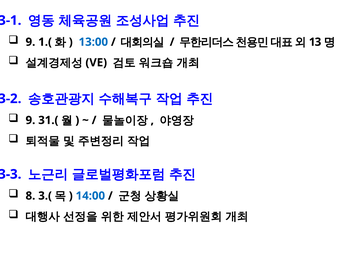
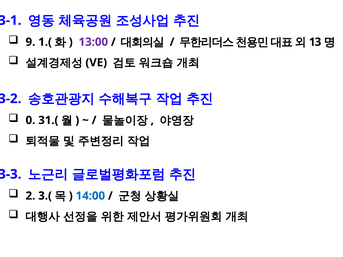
13:00 colour: blue -> purple
9 at (30, 120): 9 -> 0
8: 8 -> 2
